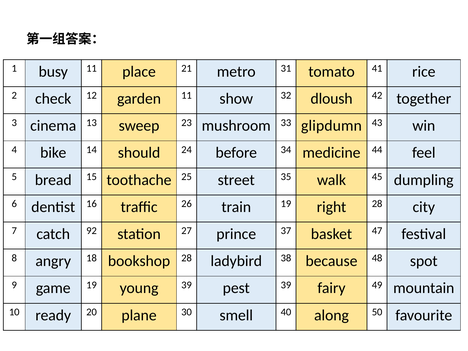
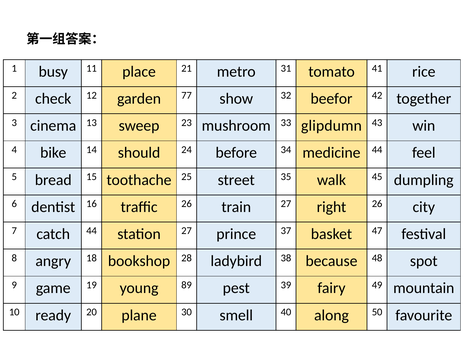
garden 11: 11 -> 77
dloush: dloush -> beefor
train 19: 19 -> 27
right 28: 28 -> 26
catch 92: 92 -> 44
young 39: 39 -> 89
